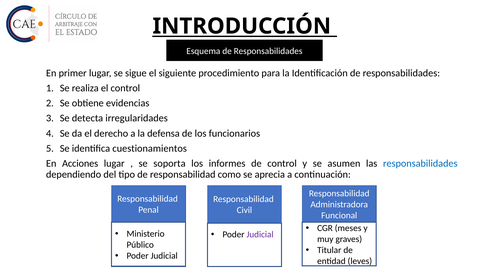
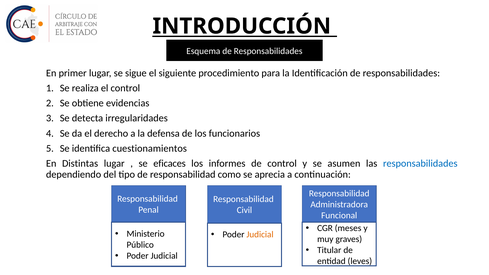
Acciones: Acciones -> Distintas
soporta: soporta -> eficaces
Judicial at (260, 235) colour: purple -> orange
